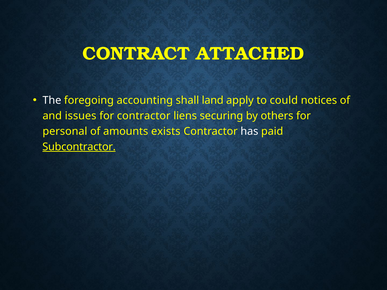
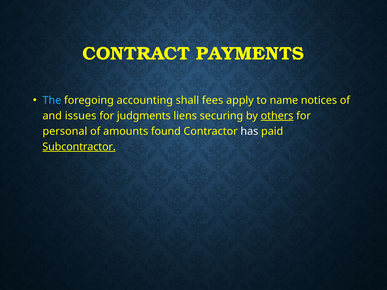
ATTACHED: ATTACHED -> PAYMENTS
The colour: white -> light blue
land: land -> fees
could: could -> name
for contractor: contractor -> judgments
others underline: none -> present
exists: exists -> found
